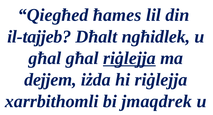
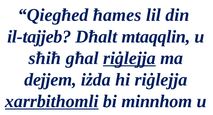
ngħidlek: ngħidlek -> mtaqqlin
għal at (45, 58): għal -> sħiħ
xarrbithomli underline: none -> present
jmaqdrek: jmaqdrek -> minnhom
